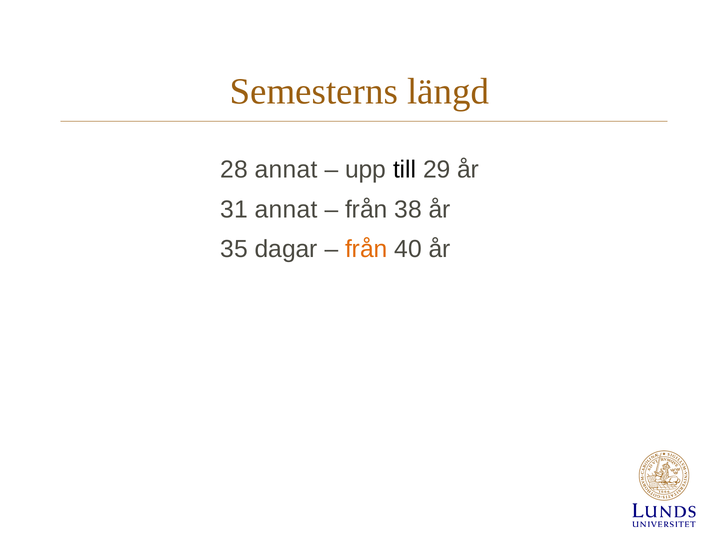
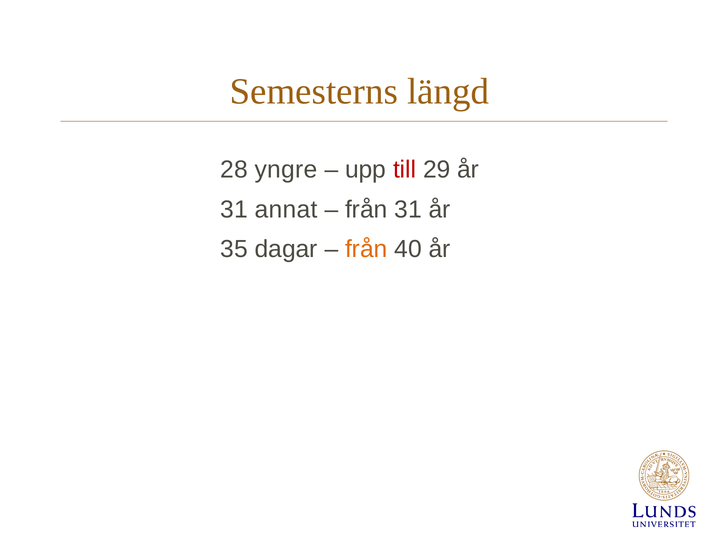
28 annat: annat -> yngre
till colour: black -> red
från 38: 38 -> 31
